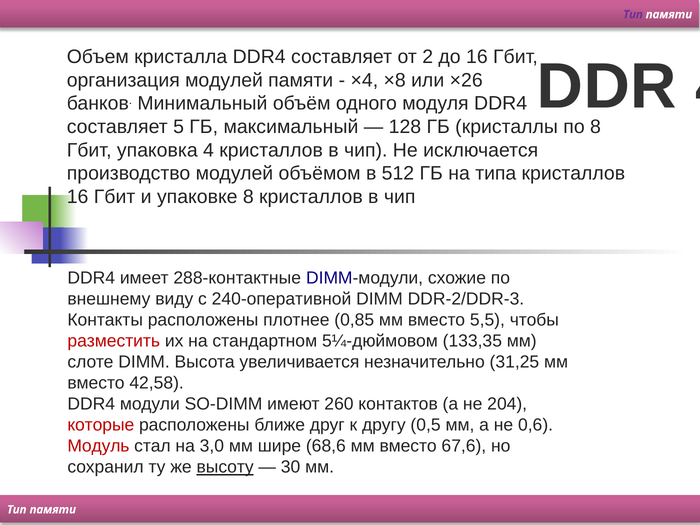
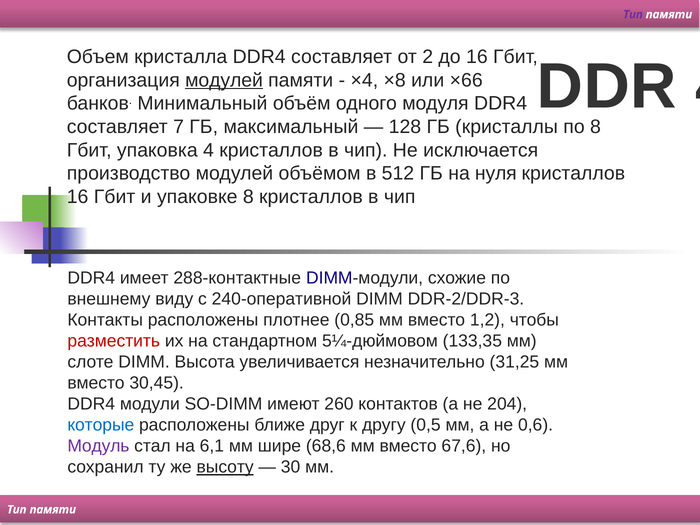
модулей at (224, 80) underline: none -> present
×26: ×26 -> ×66
5: 5 -> 7
типа: типа -> нуля
5,5: 5,5 -> 1,2
42,58: 42,58 -> 30,45
которые colour: red -> blue
Модуль colour: red -> purple
3,0: 3,0 -> 6,1
